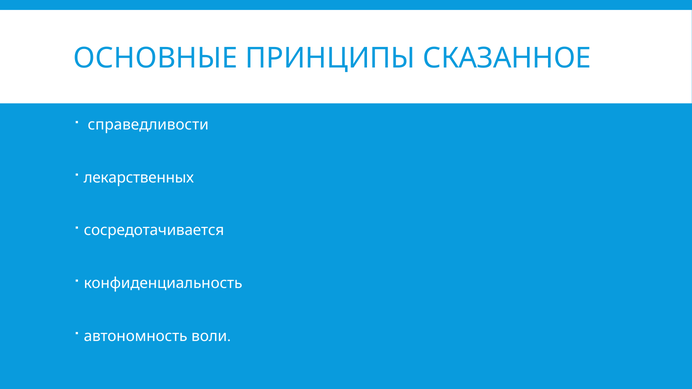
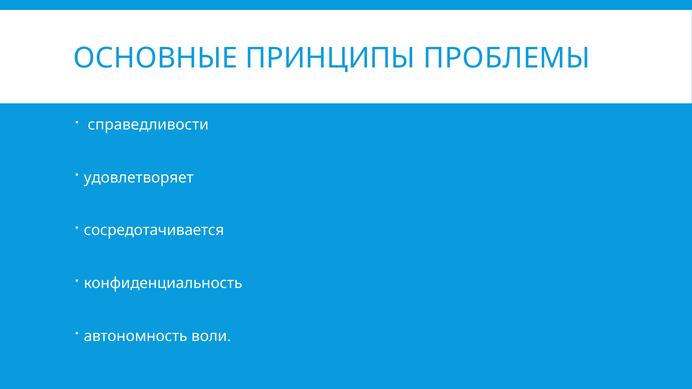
СКАЗАННОЕ: СКАЗАННОЕ -> ПРОБЛЕМЫ
лекарственных: лекарственных -> удовлетворяет
